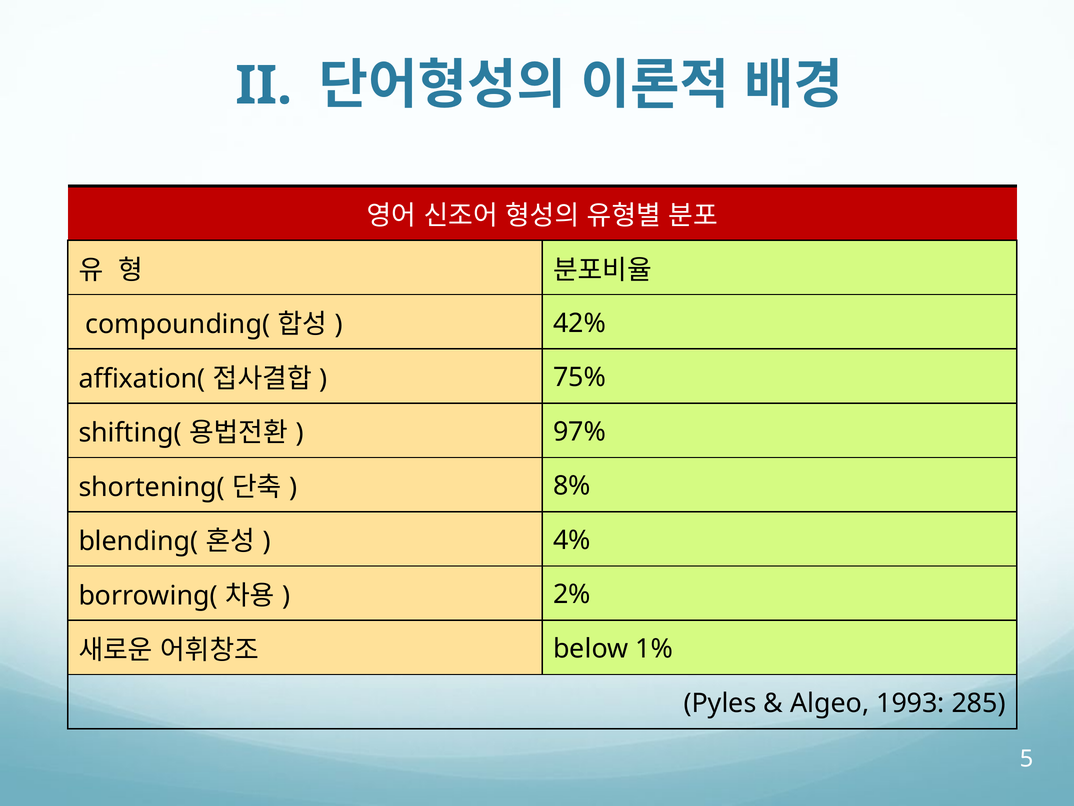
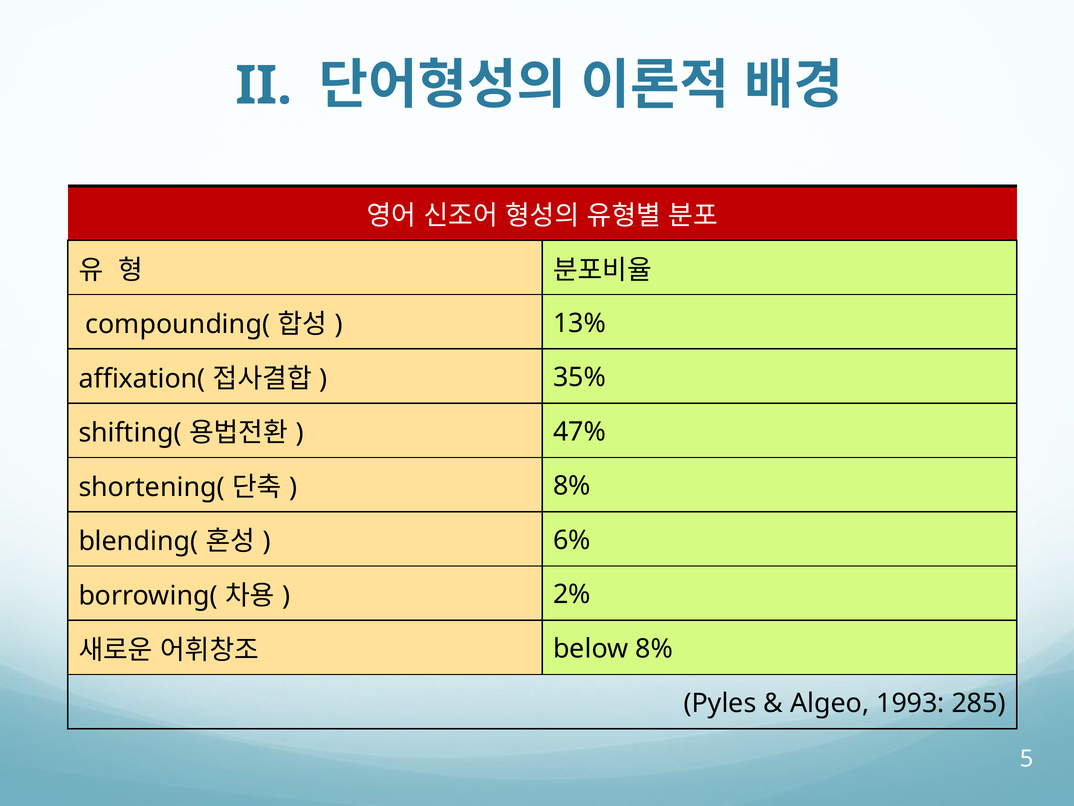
42%: 42% -> 13%
75%: 75% -> 35%
97%: 97% -> 47%
4%: 4% -> 6%
below 1%: 1% -> 8%
